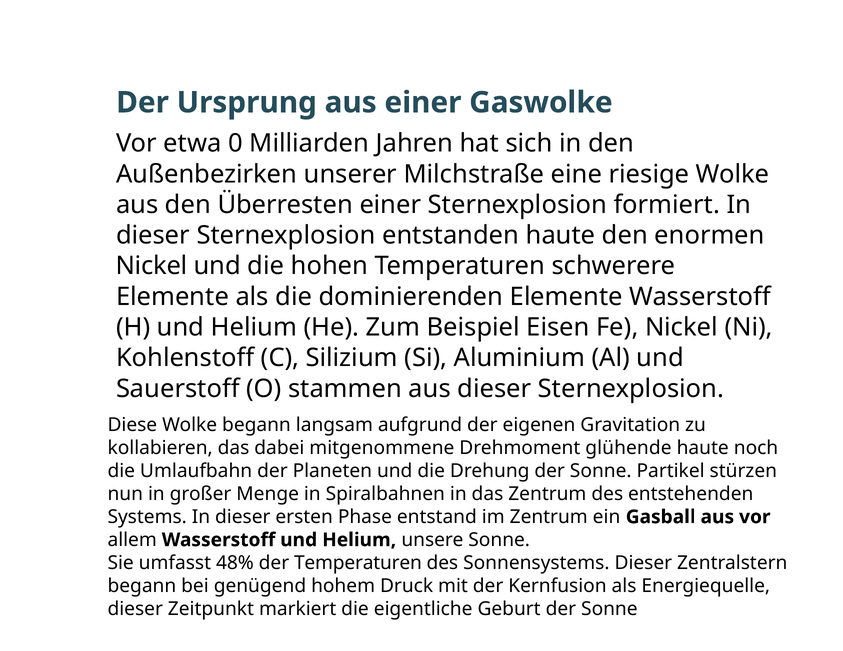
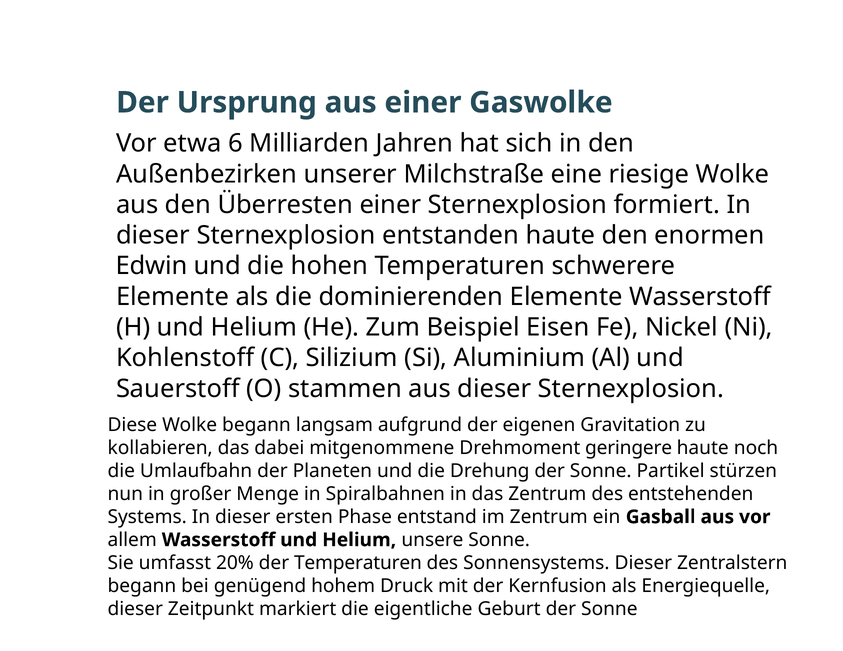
0: 0 -> 6
Nickel at (152, 266): Nickel -> Edwin
glühende: glühende -> geringere
48%: 48% -> 20%
